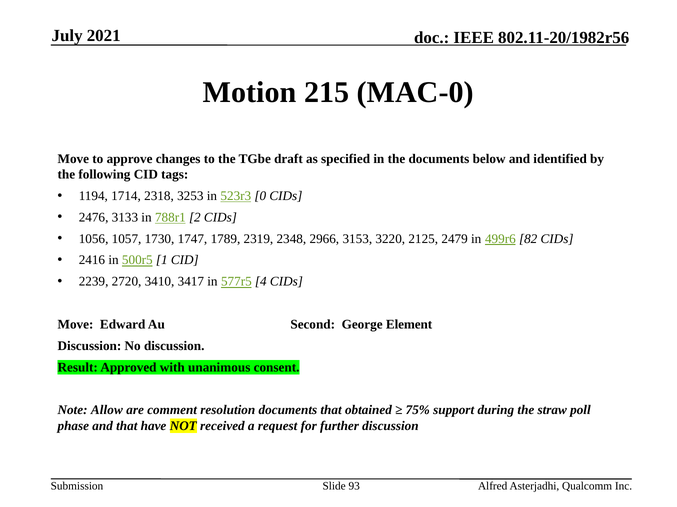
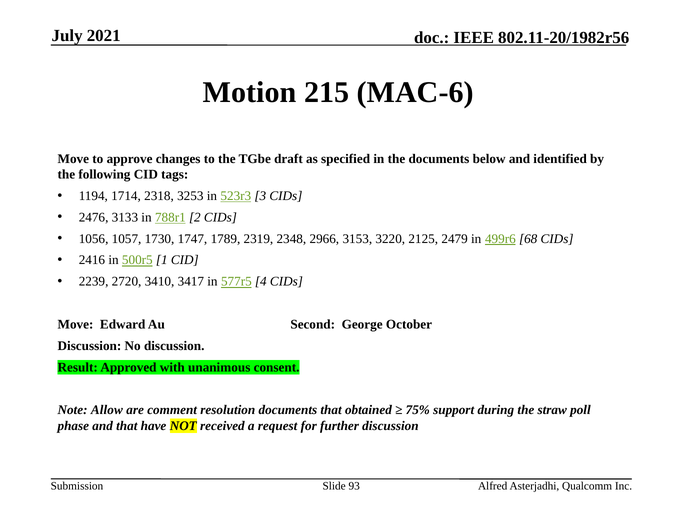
MAC-0: MAC-0 -> MAC-6
0: 0 -> 3
82: 82 -> 68
Element: Element -> October
